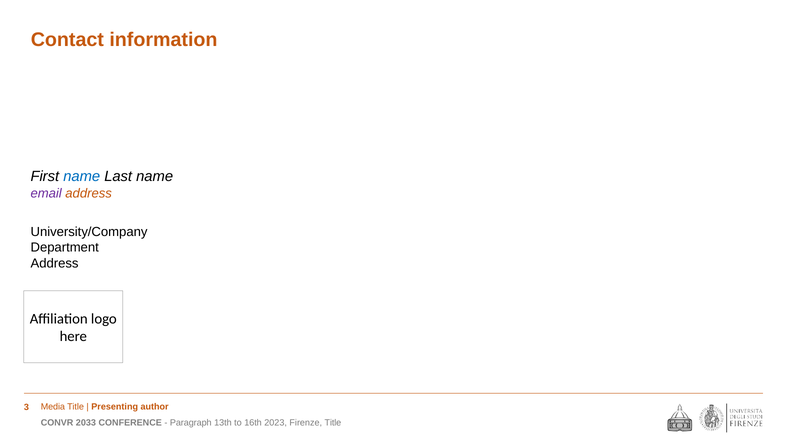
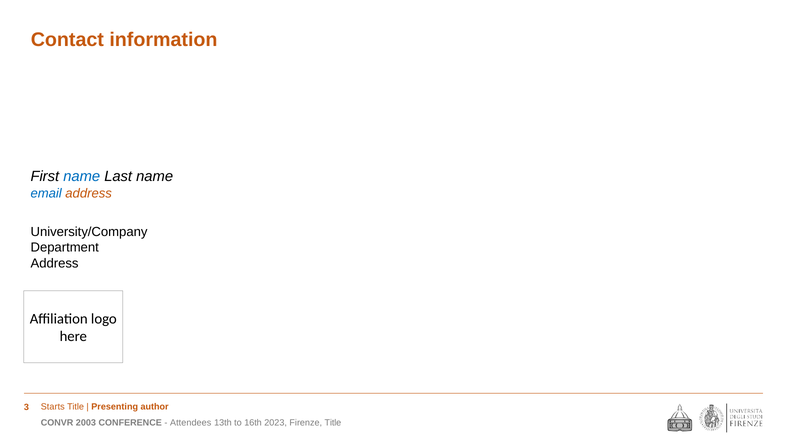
email colour: purple -> blue
Media: Media -> Starts
2033: 2033 -> 2003
Paragraph: Paragraph -> Attendees
